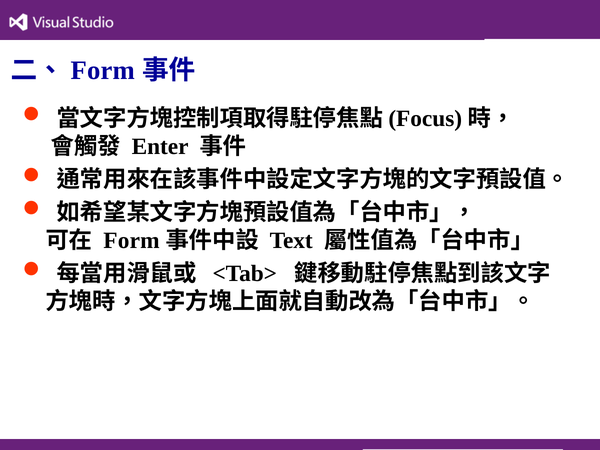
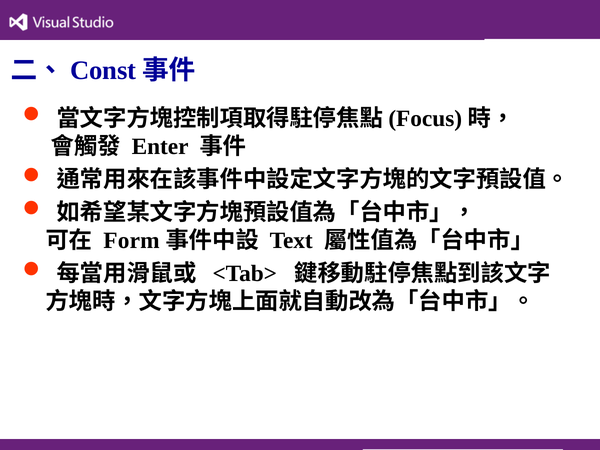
Form at (103, 71): Form -> Const
